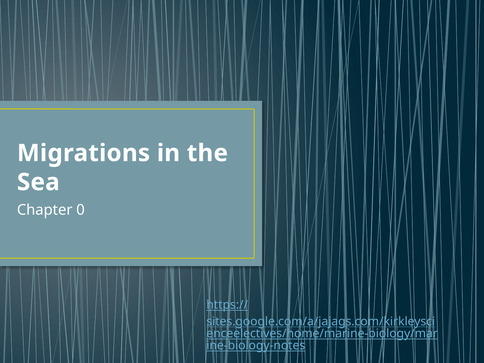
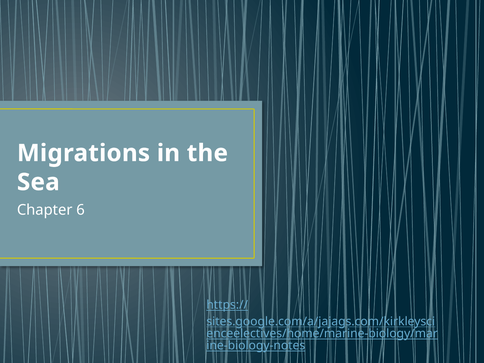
0: 0 -> 6
